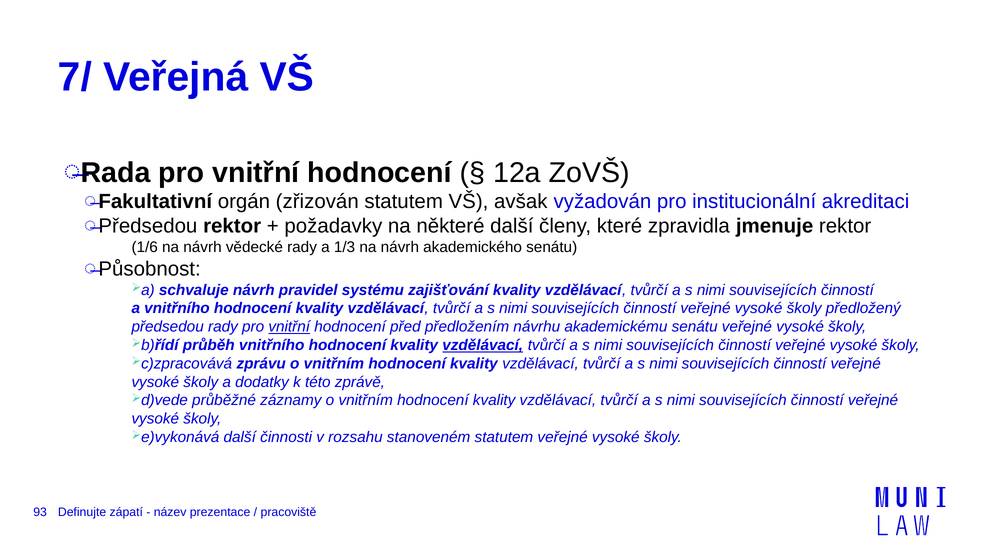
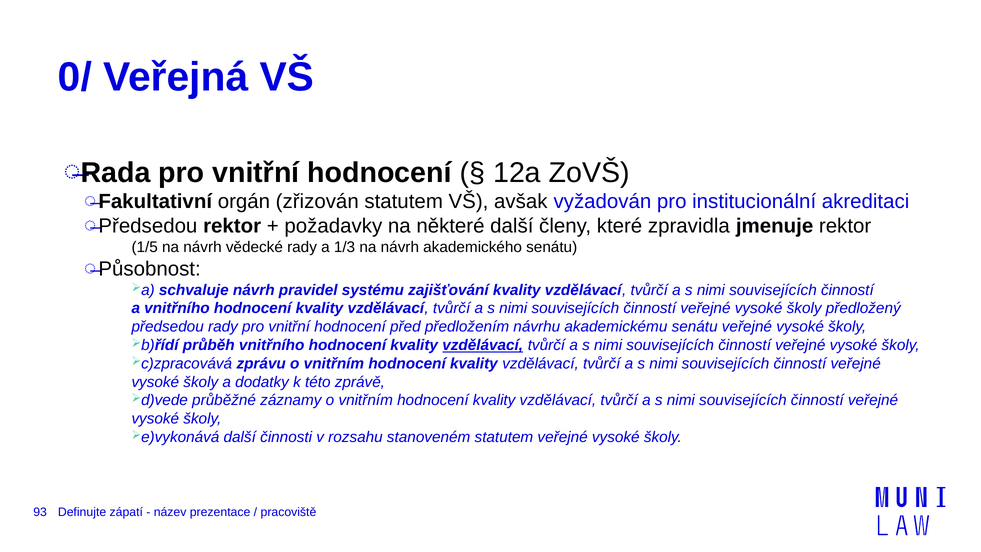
7/: 7/ -> 0/
1/6: 1/6 -> 1/5
vnitřní at (289, 327) underline: present -> none
